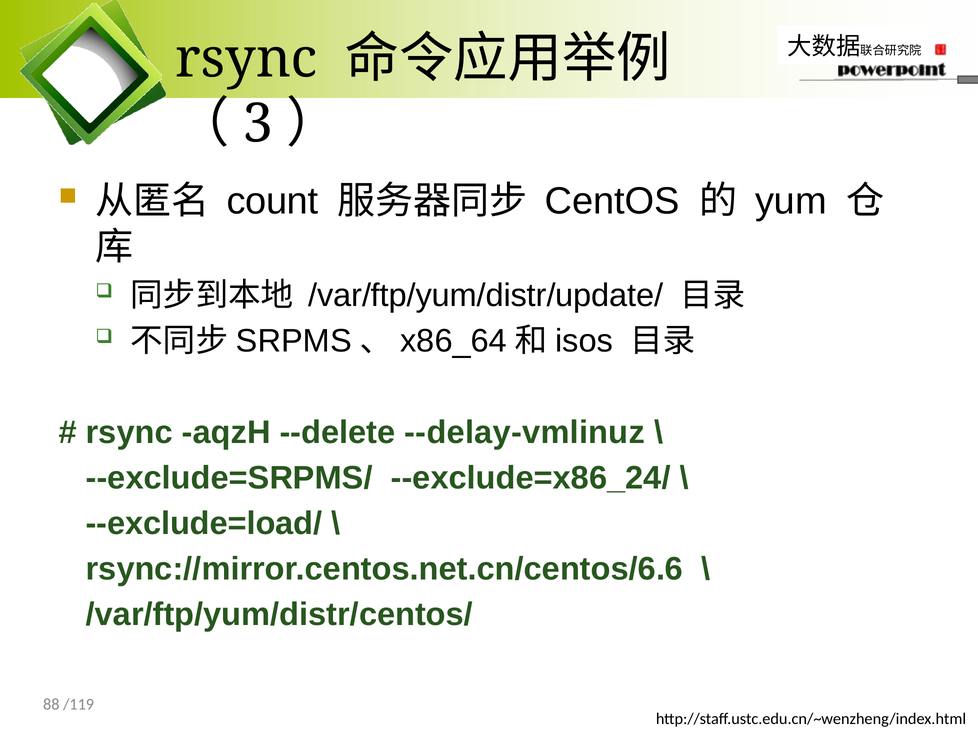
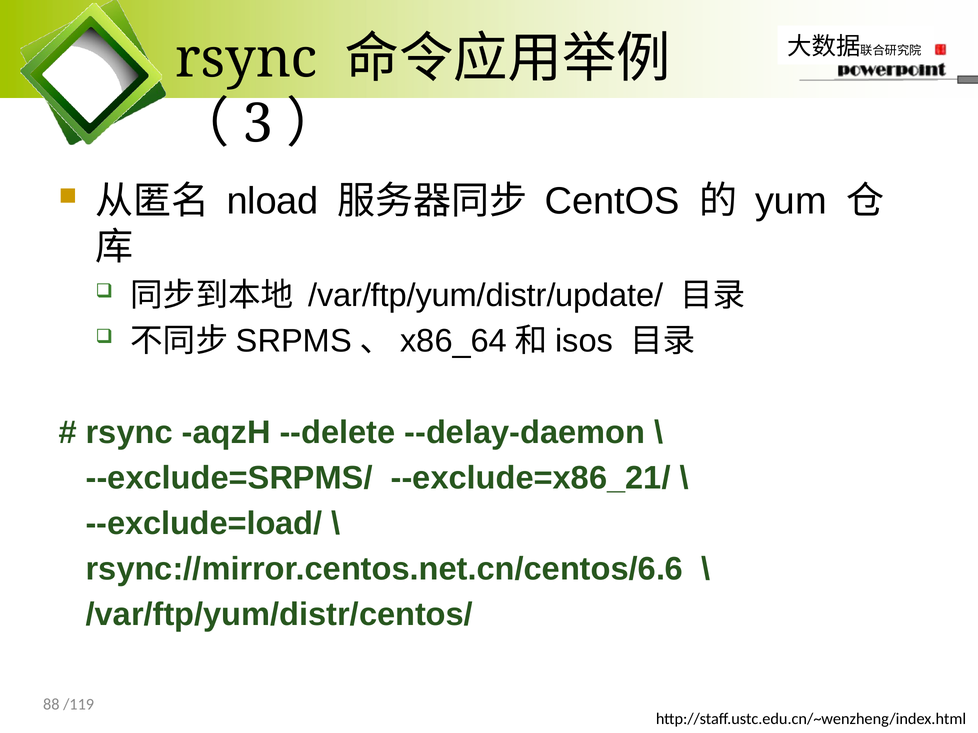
count: count -> nload
--delay-vmlinuz: --delay-vmlinuz -> --delay-daemon
--exclude=x86_24/: --exclude=x86_24/ -> --exclude=x86_21/
